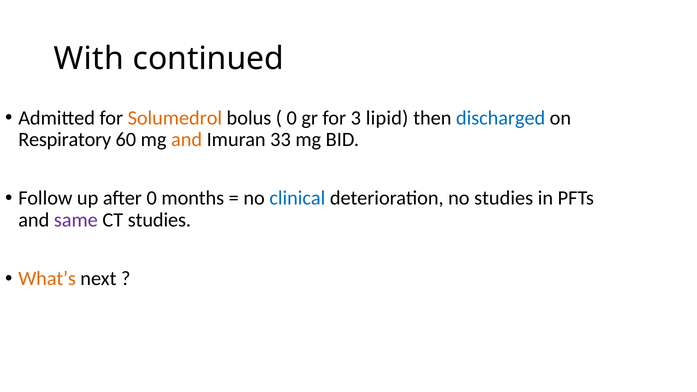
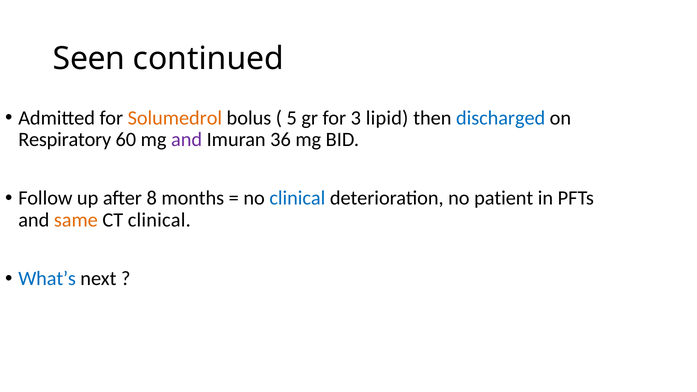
With: With -> Seen
0 at (292, 118): 0 -> 5
and at (187, 140) colour: orange -> purple
33: 33 -> 36
after 0: 0 -> 8
no studies: studies -> patient
same colour: purple -> orange
CT studies: studies -> clinical
What’s colour: orange -> blue
